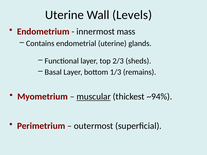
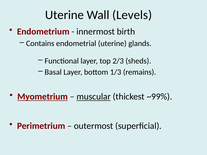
mass: mass -> birth
Myometrium underline: none -> present
~94%: ~94% -> ~99%
